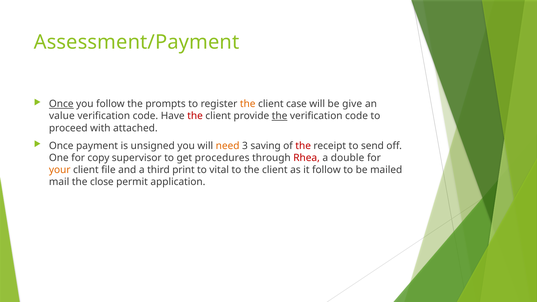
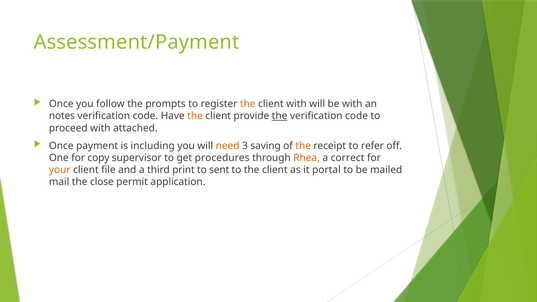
Once at (61, 104) underline: present -> none
client case: case -> with
be give: give -> with
value: value -> notes
the at (195, 116) colour: red -> orange
unsigned: unsigned -> including
the at (303, 146) colour: red -> orange
send: send -> refer
Rhea colour: red -> orange
double: double -> correct
vital: vital -> sent
it follow: follow -> portal
